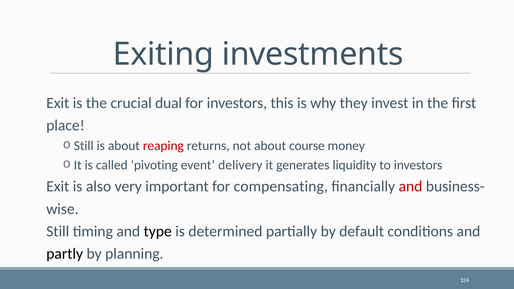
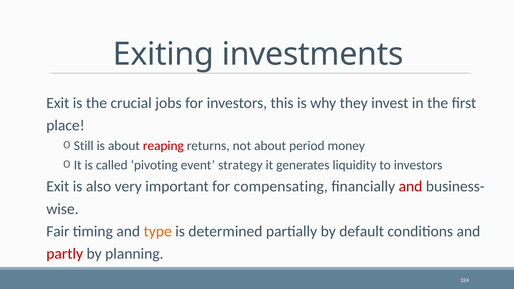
dual: dual -> jobs
course: course -> period
delivery: delivery -> strategy
Still at (58, 231): Still -> Fair
type colour: black -> orange
partly colour: black -> red
